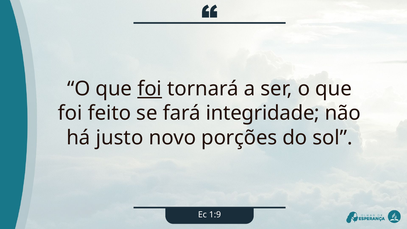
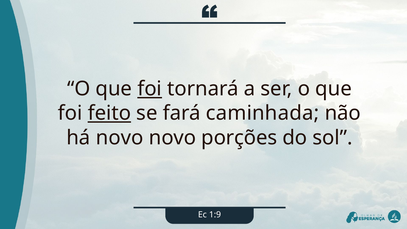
feito underline: none -> present
integridade: integridade -> caminhada
há justo: justo -> novo
